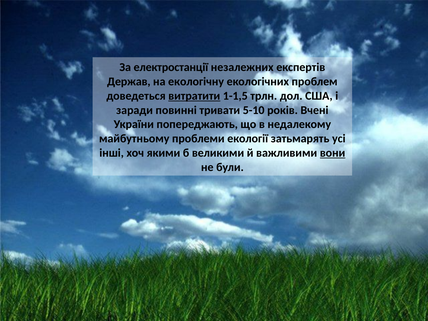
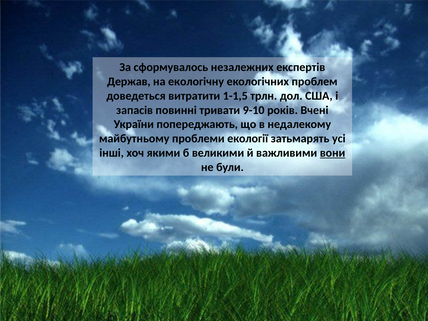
електростанції: електростанції -> сформувалось
витратити underline: present -> none
заради: заради -> запасів
5-10: 5-10 -> 9-10
